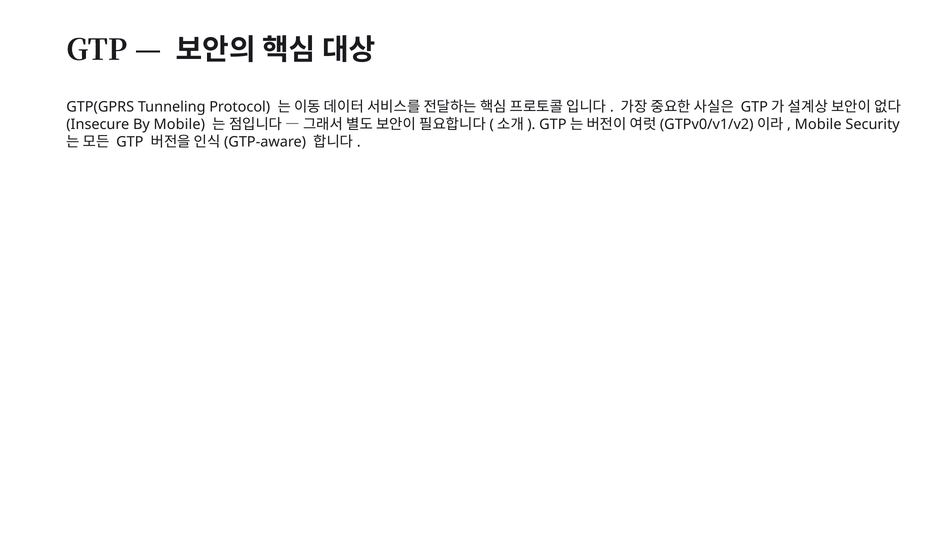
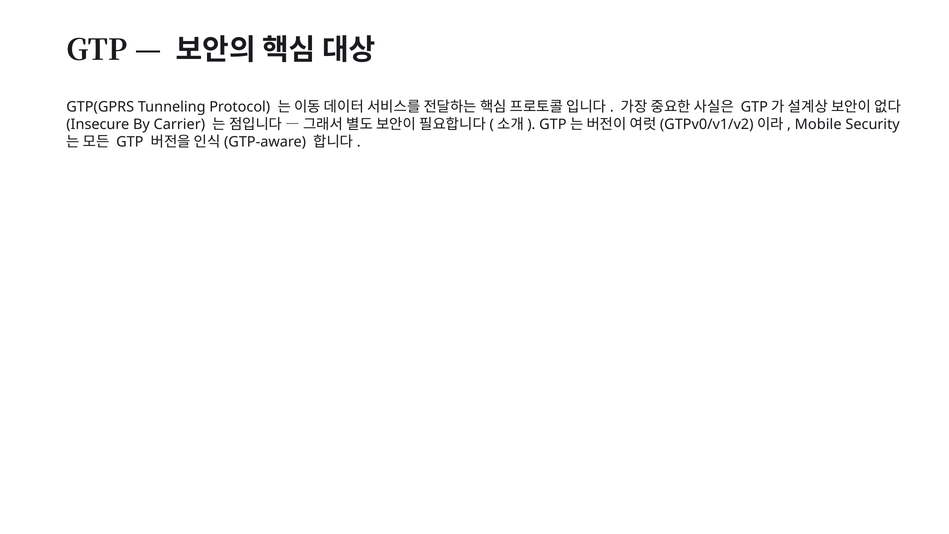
By Mobile: Mobile -> Carrier
